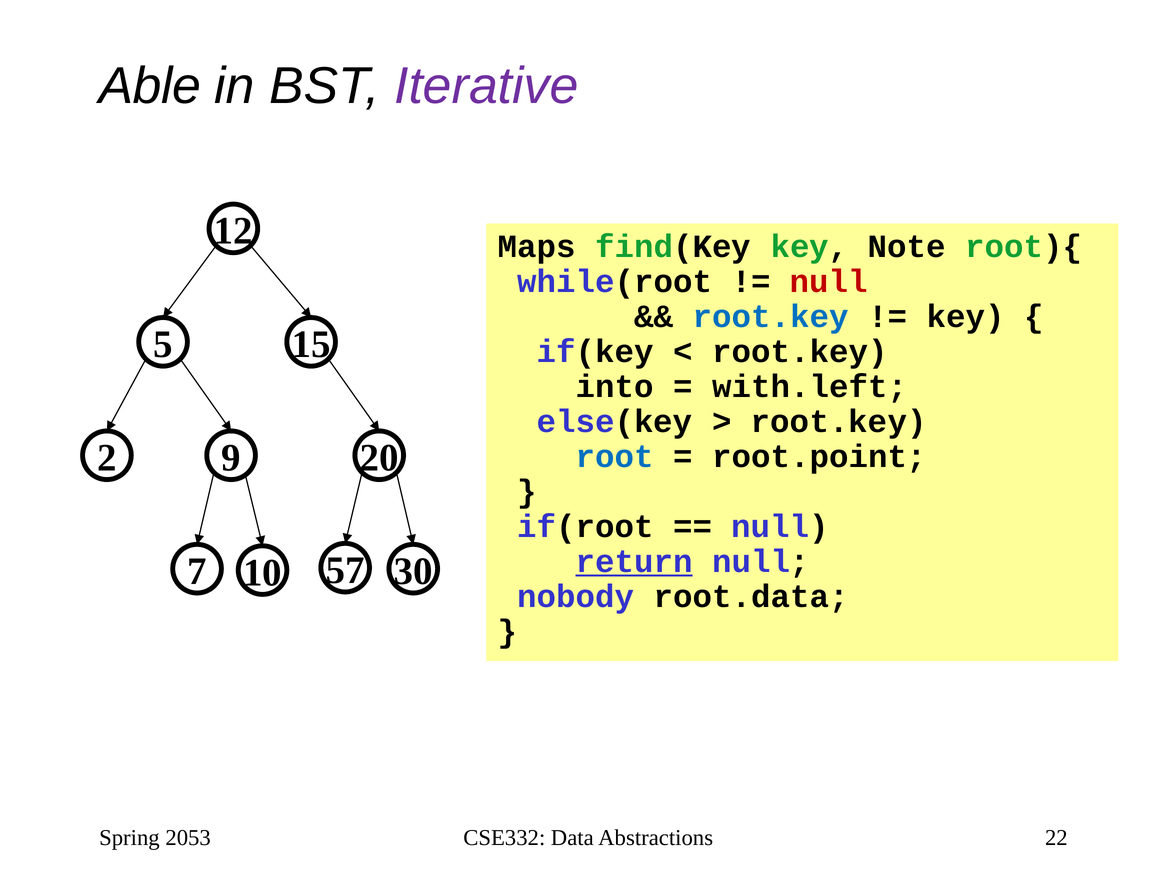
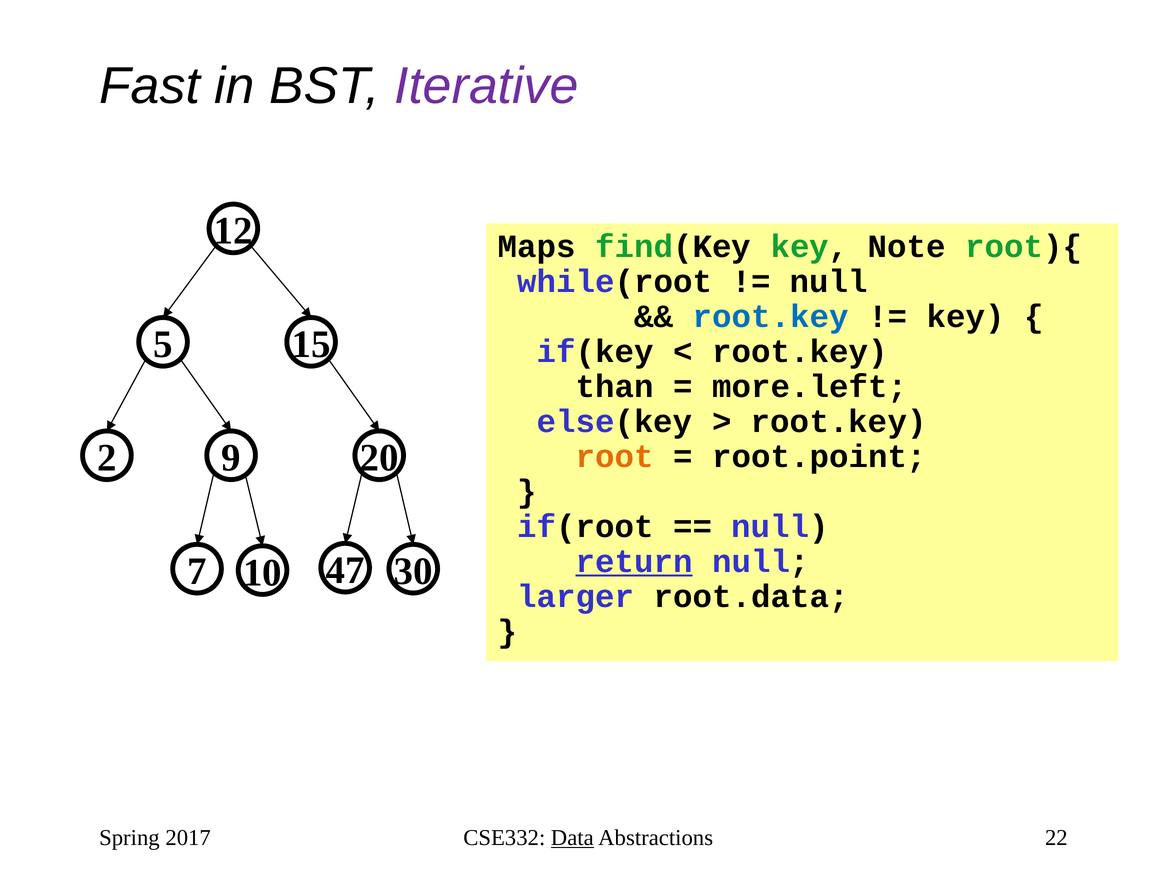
Able: Able -> Fast
null at (829, 282) colour: red -> black
into: into -> than
with.left: with.left -> more.left
root colour: blue -> orange
57: 57 -> 47
nobody: nobody -> larger
2053: 2053 -> 2017
Data underline: none -> present
